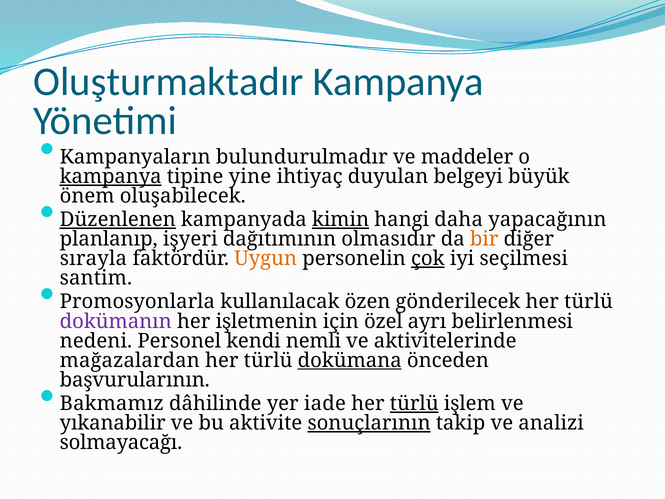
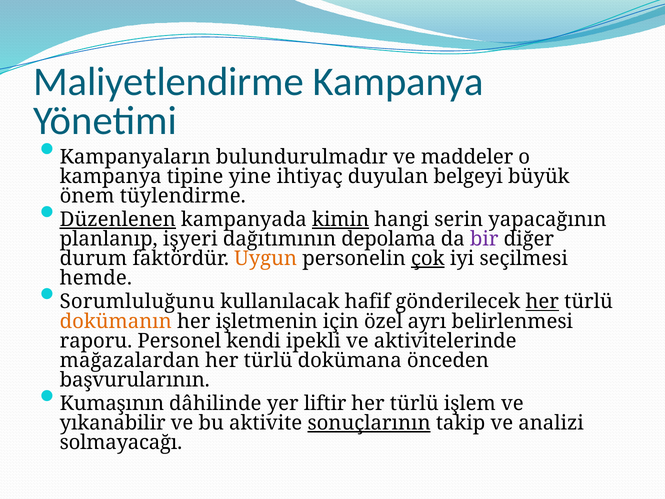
Oluşturmaktadır: Oluşturmaktadır -> Maliyetlendirme
kampanya at (111, 176) underline: present -> none
oluşabilecek: oluşabilecek -> tüylendirme
daha: daha -> serin
olmasıdır: olmasıdır -> depolama
bir colour: orange -> purple
sırayla: sırayla -> durum
santim: santim -> hemde
Promosyonlarla: Promosyonlarla -> Sorumluluğunu
özen: özen -> hafif
her at (542, 302) underline: none -> present
dokümanın colour: purple -> orange
nedeni: nedeni -> raporu
nemli: nemli -> ipekli
dokümana underline: present -> none
Bakmamız: Bakmamız -> Kumaşının
iade: iade -> liftir
türlü at (414, 403) underline: present -> none
